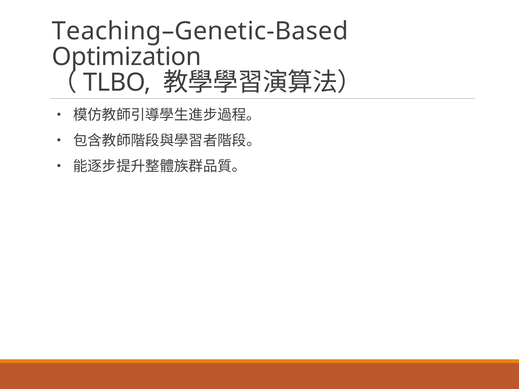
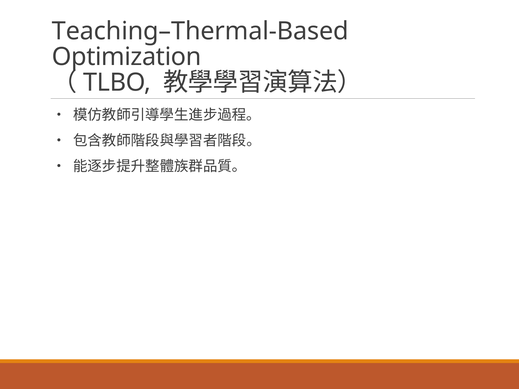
Teaching–Genetic-Based: Teaching–Genetic-Based -> Teaching–Thermal-Based
